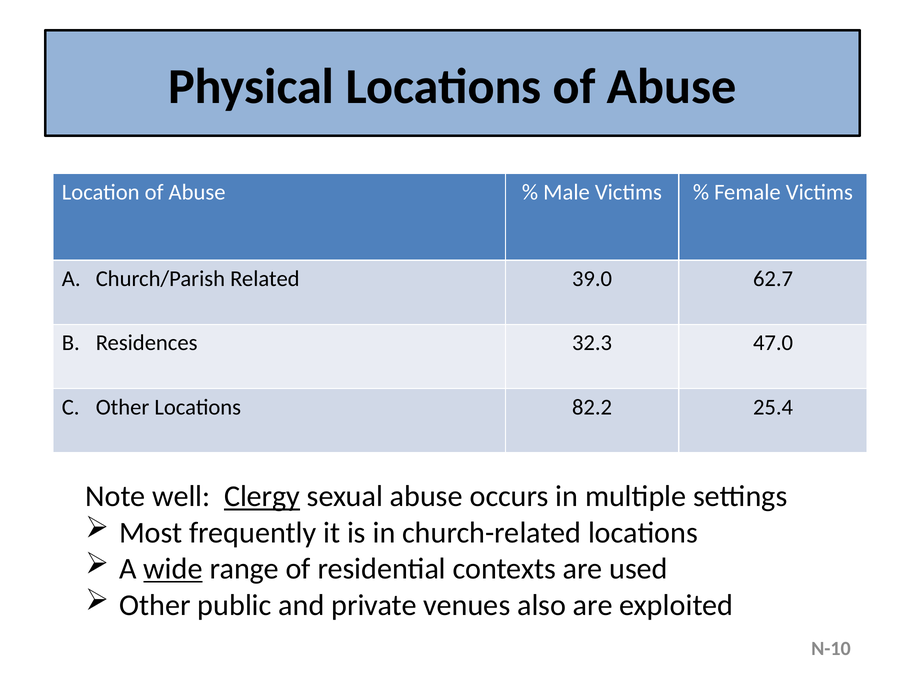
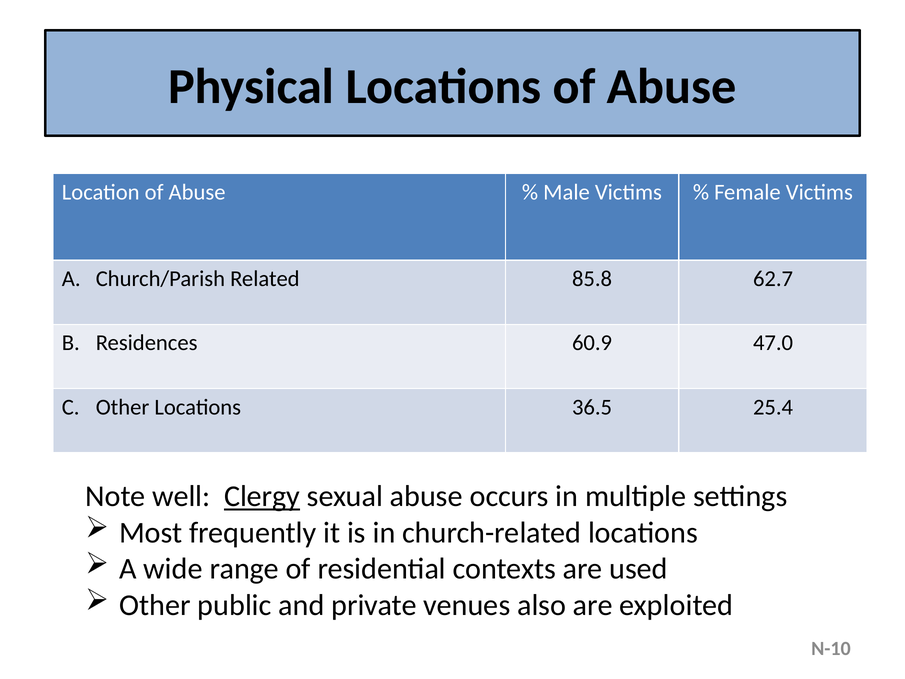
39.0: 39.0 -> 85.8
32.3: 32.3 -> 60.9
82.2: 82.2 -> 36.5
wide underline: present -> none
